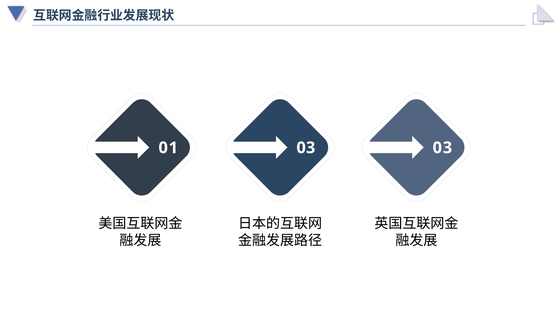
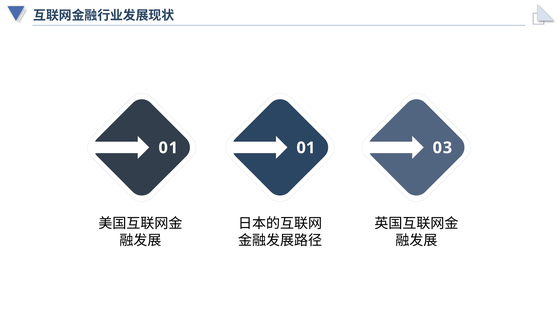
01 03: 03 -> 01
